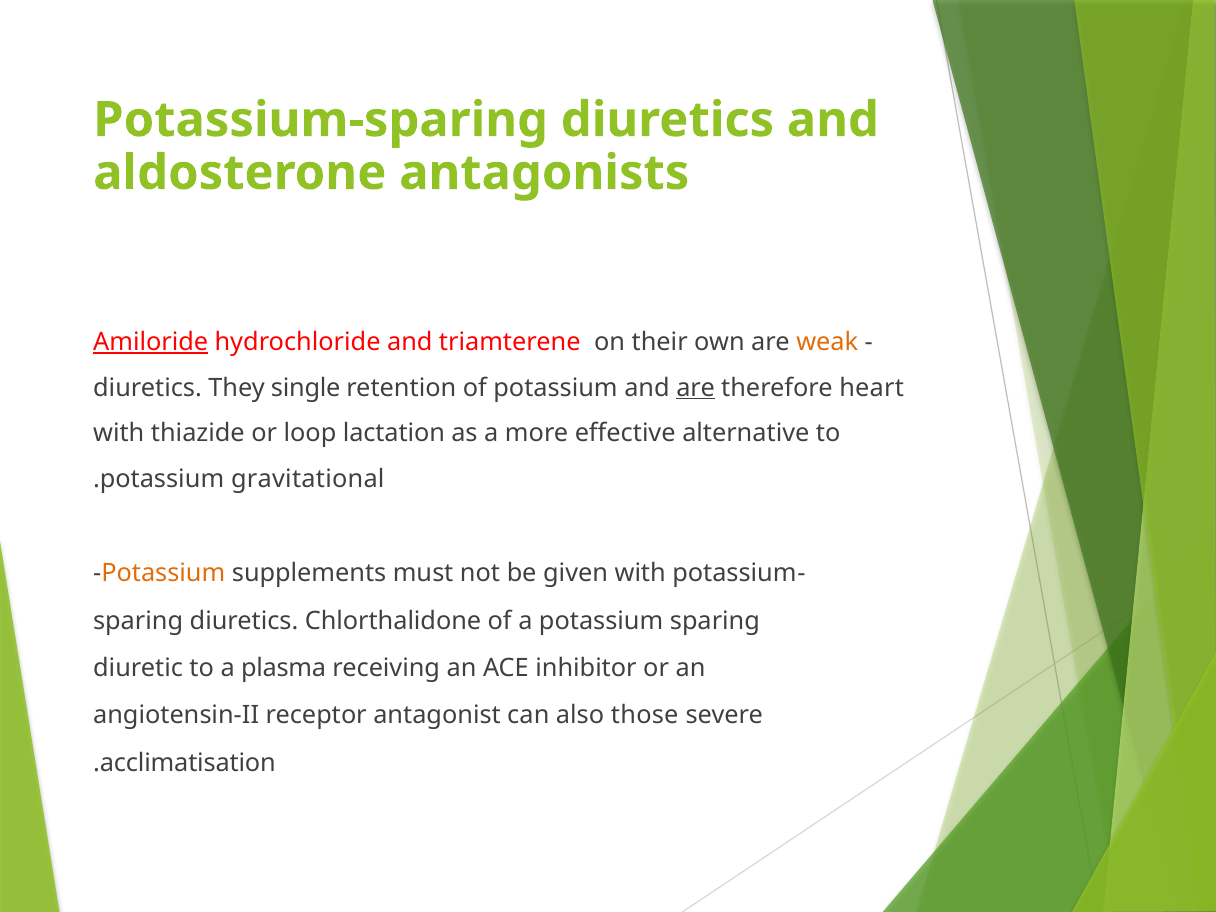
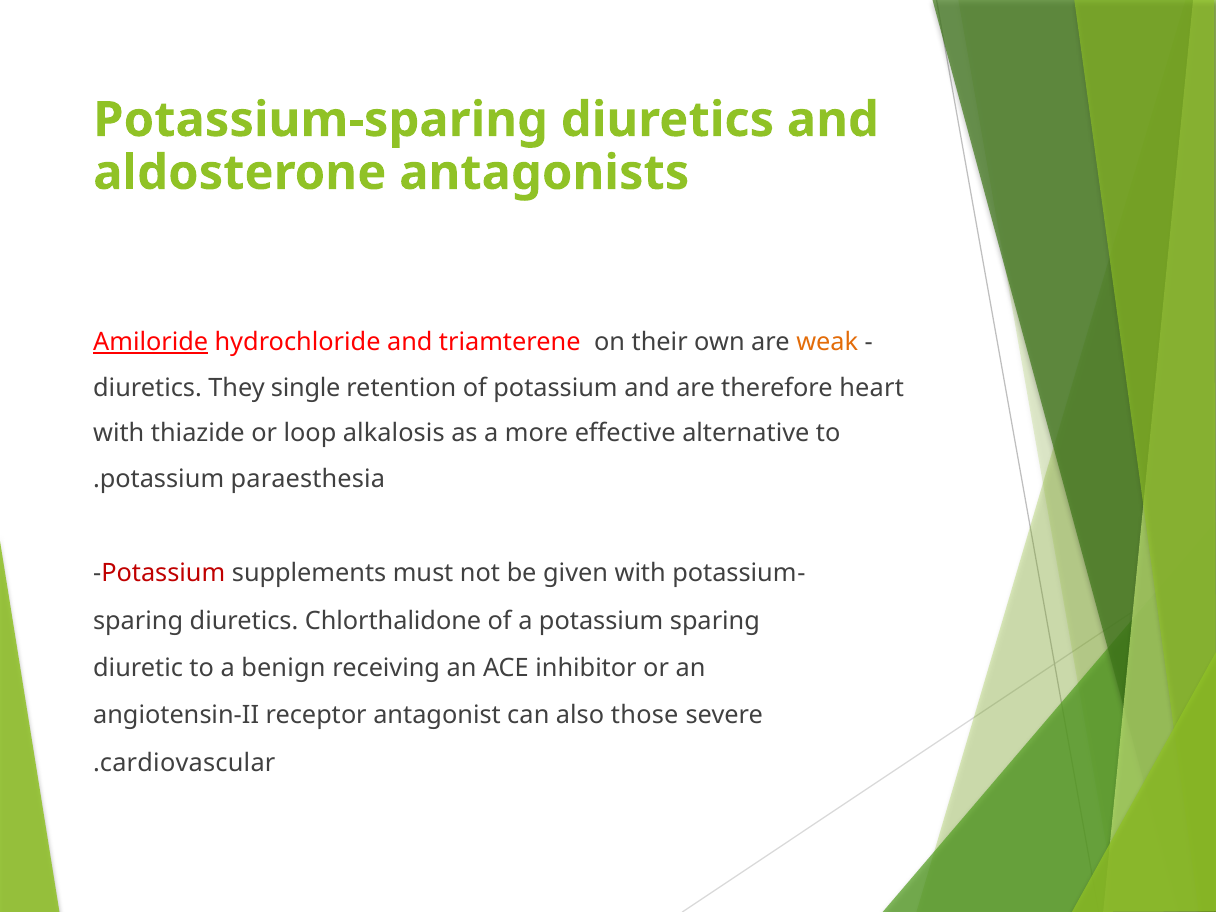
are at (696, 388) underline: present -> none
lactation: lactation -> alkalosis
gravitational: gravitational -> paraesthesia
Potassium at (163, 574) colour: orange -> red
plasma: plasma -> benign
acclimatisation: acclimatisation -> cardiovascular
